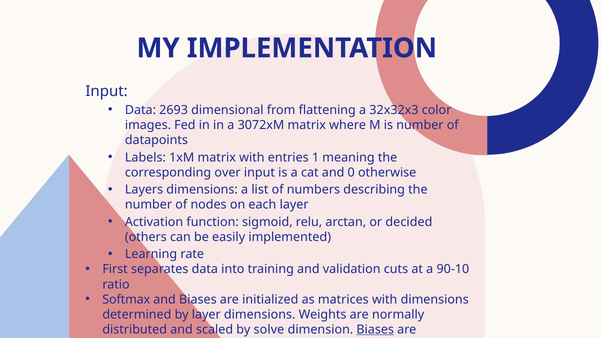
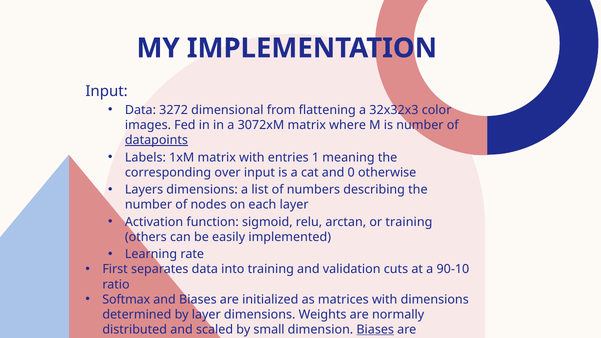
2693: 2693 -> 3272
datapoints underline: none -> present
or decided: decided -> training
solve: solve -> small
